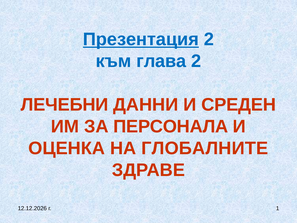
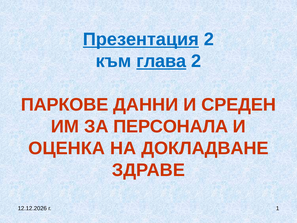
глава underline: none -> present
ЛЕЧЕБНИ: ЛЕЧЕБНИ -> ПАРКОВЕ
ГЛОБАЛНИТЕ: ГЛОБАЛНИТЕ -> ДОКЛАДВАНЕ
